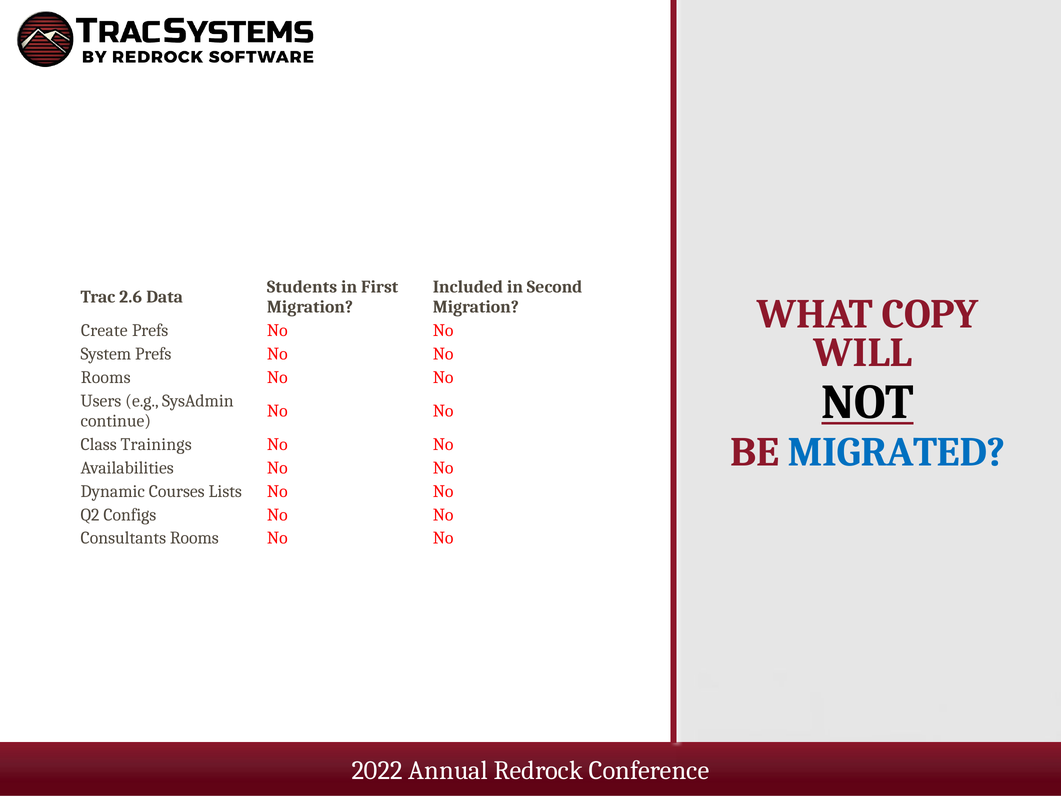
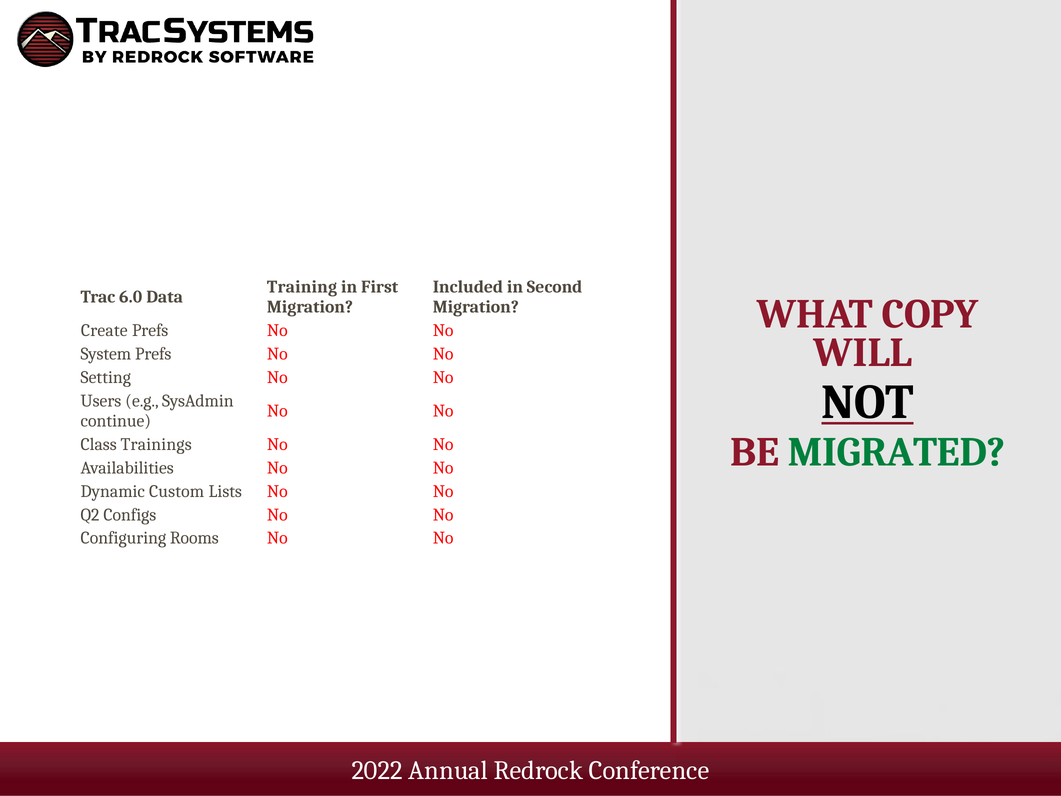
Students: Students -> Training
2.6: 2.6 -> 6.0
Rooms at (106, 377): Rooms -> Setting
MIGRATED colour: blue -> green
Courses: Courses -> Custom
Consultants: Consultants -> Configuring
